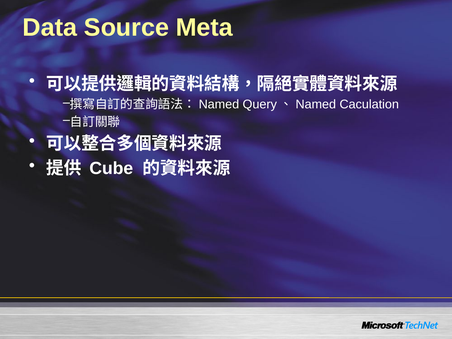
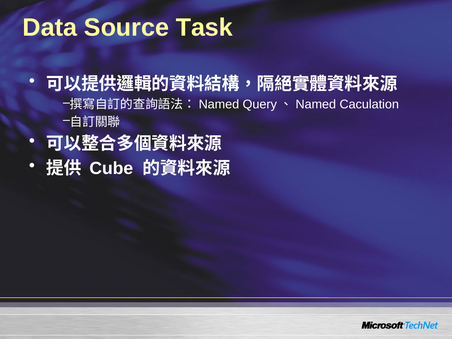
Meta: Meta -> Task
